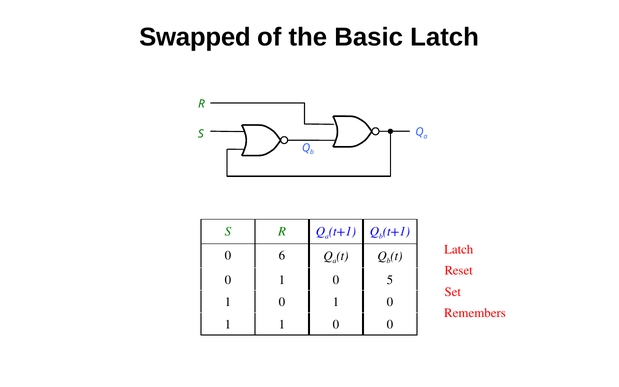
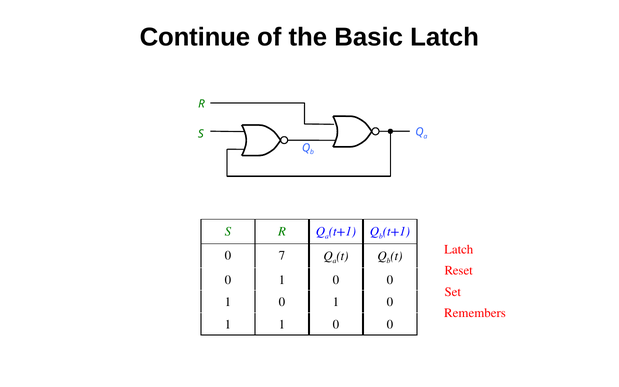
Swapped: Swapped -> Continue
6: 6 -> 7
0 1 0 5: 5 -> 0
